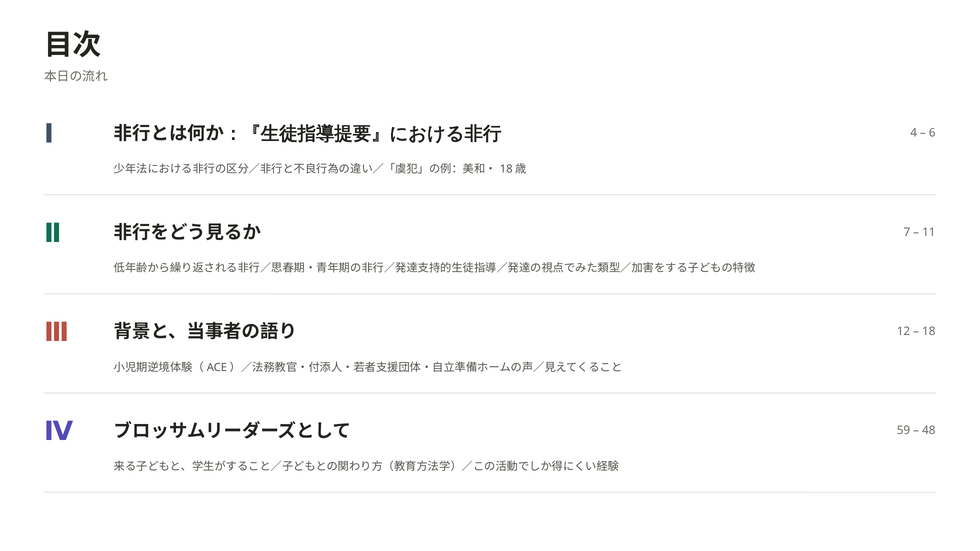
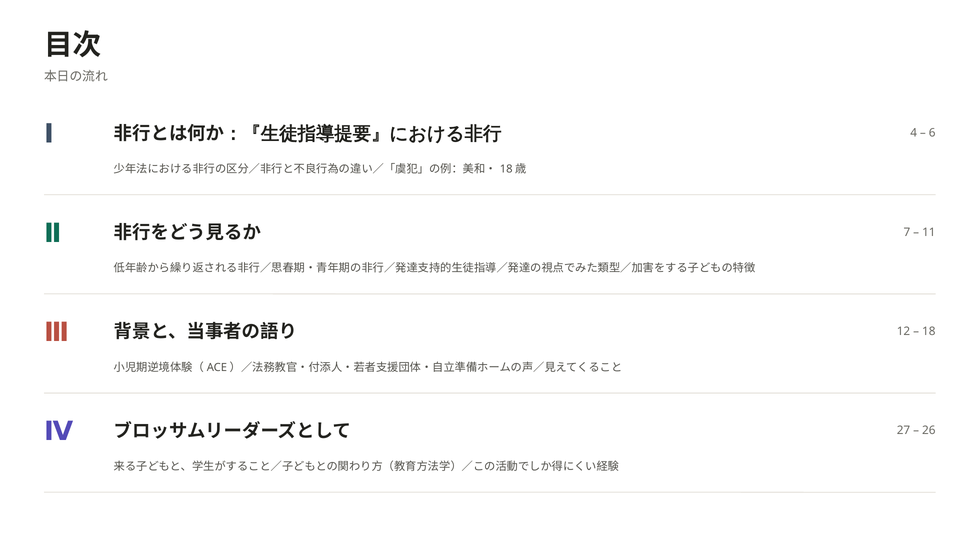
59: 59 -> 27
48: 48 -> 26
